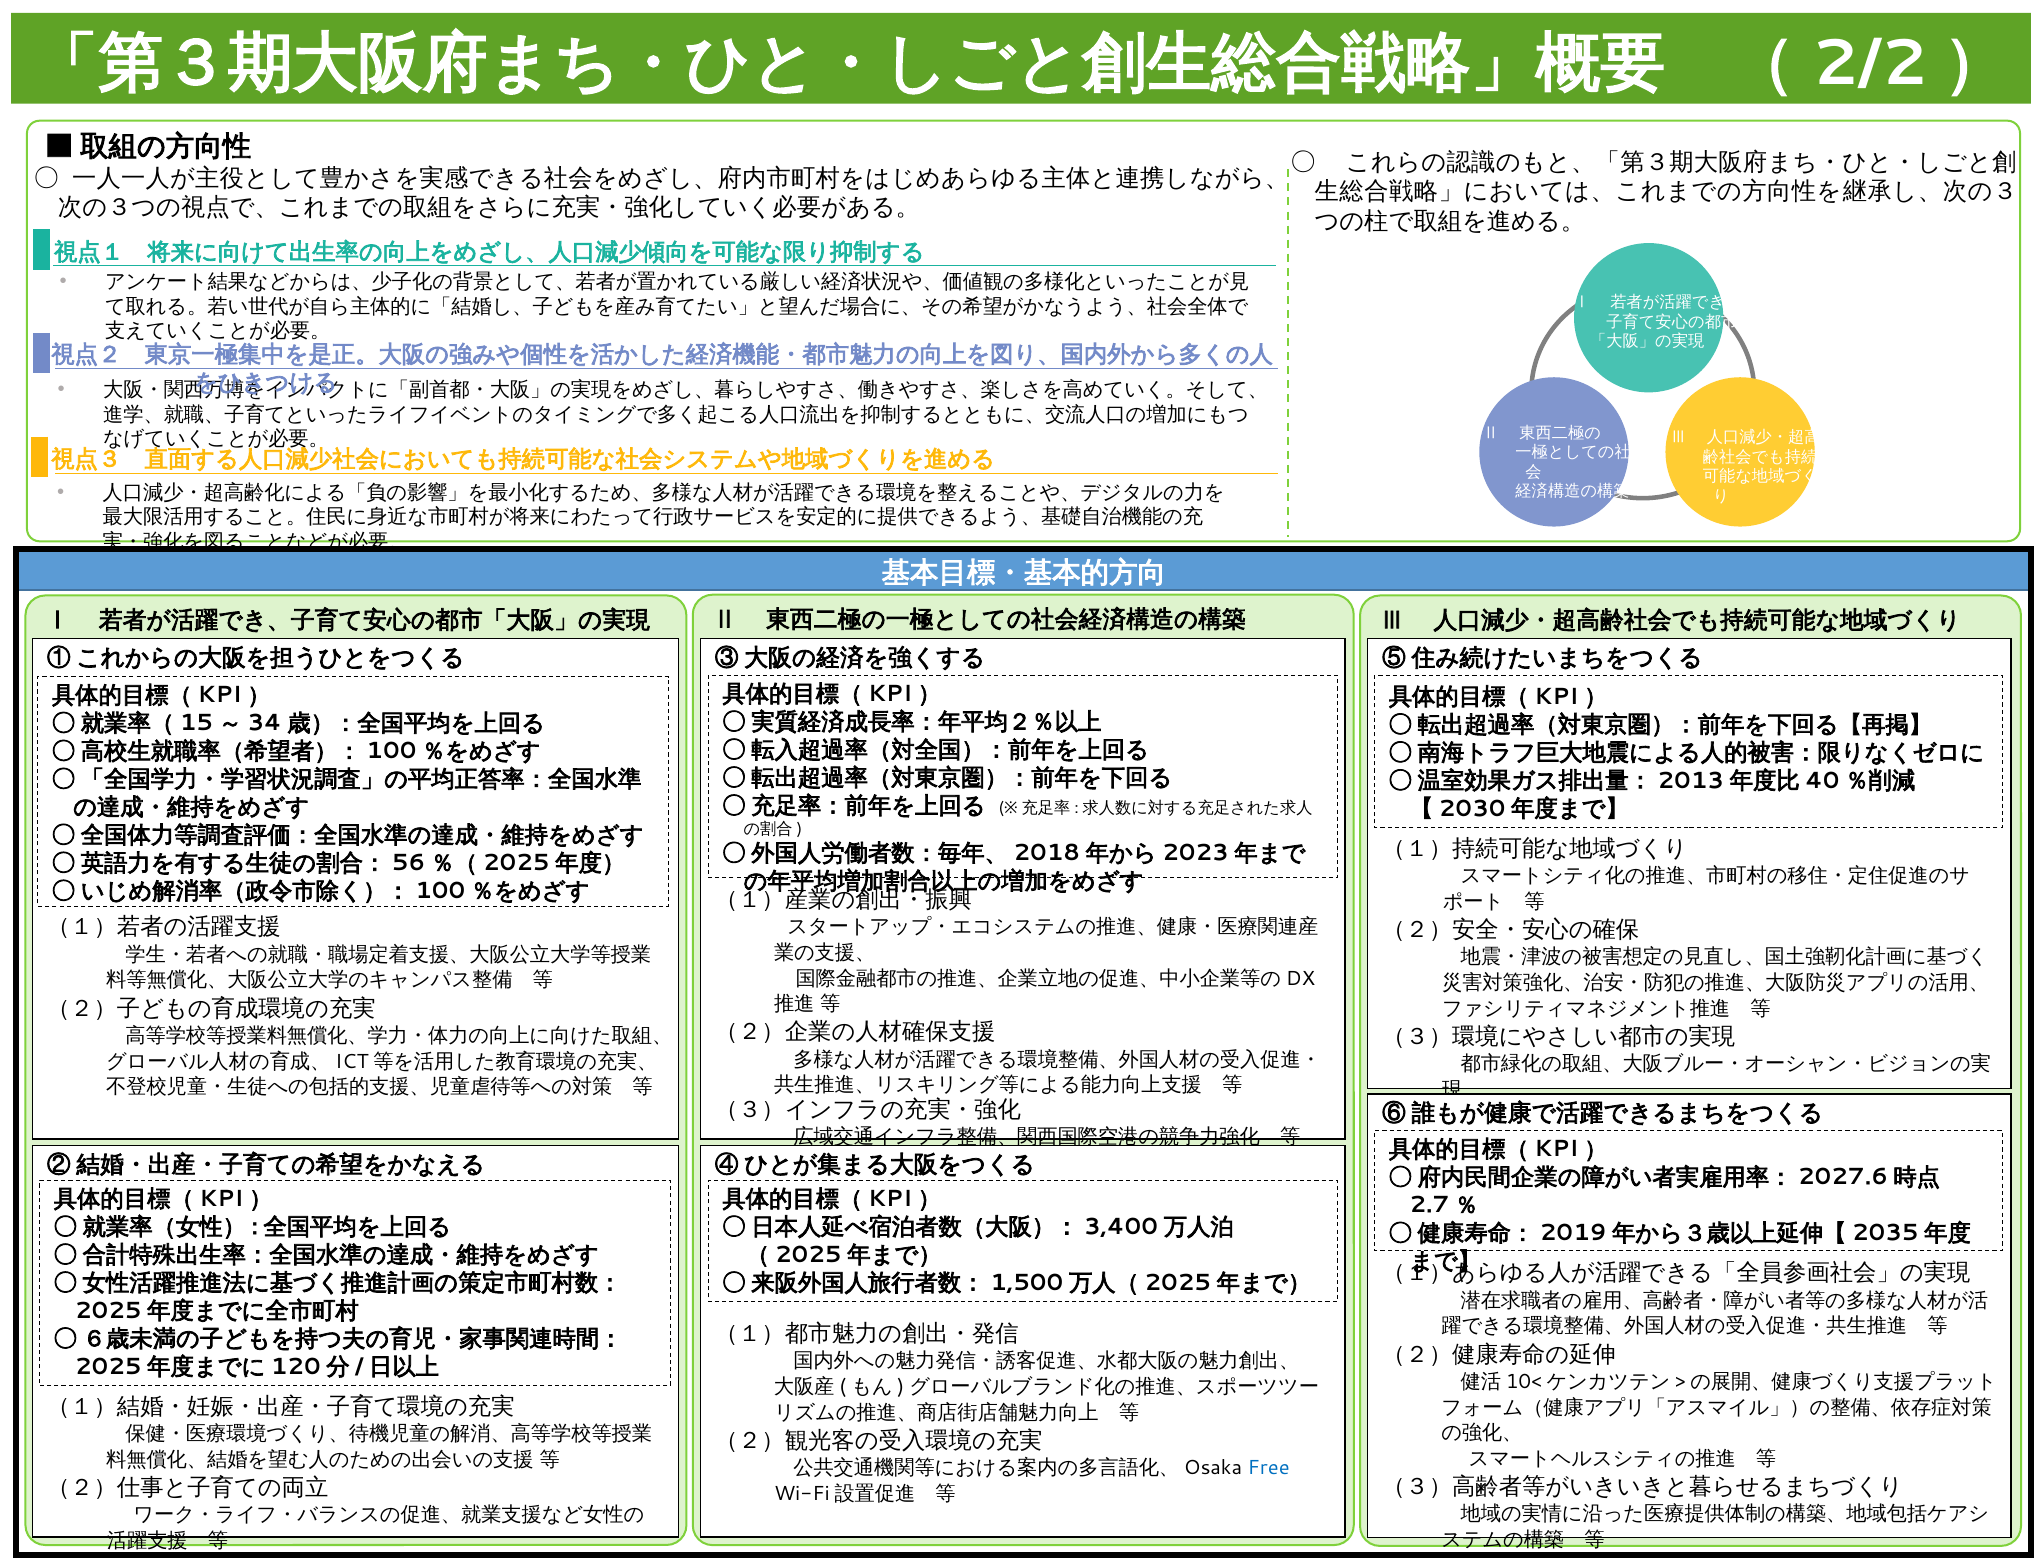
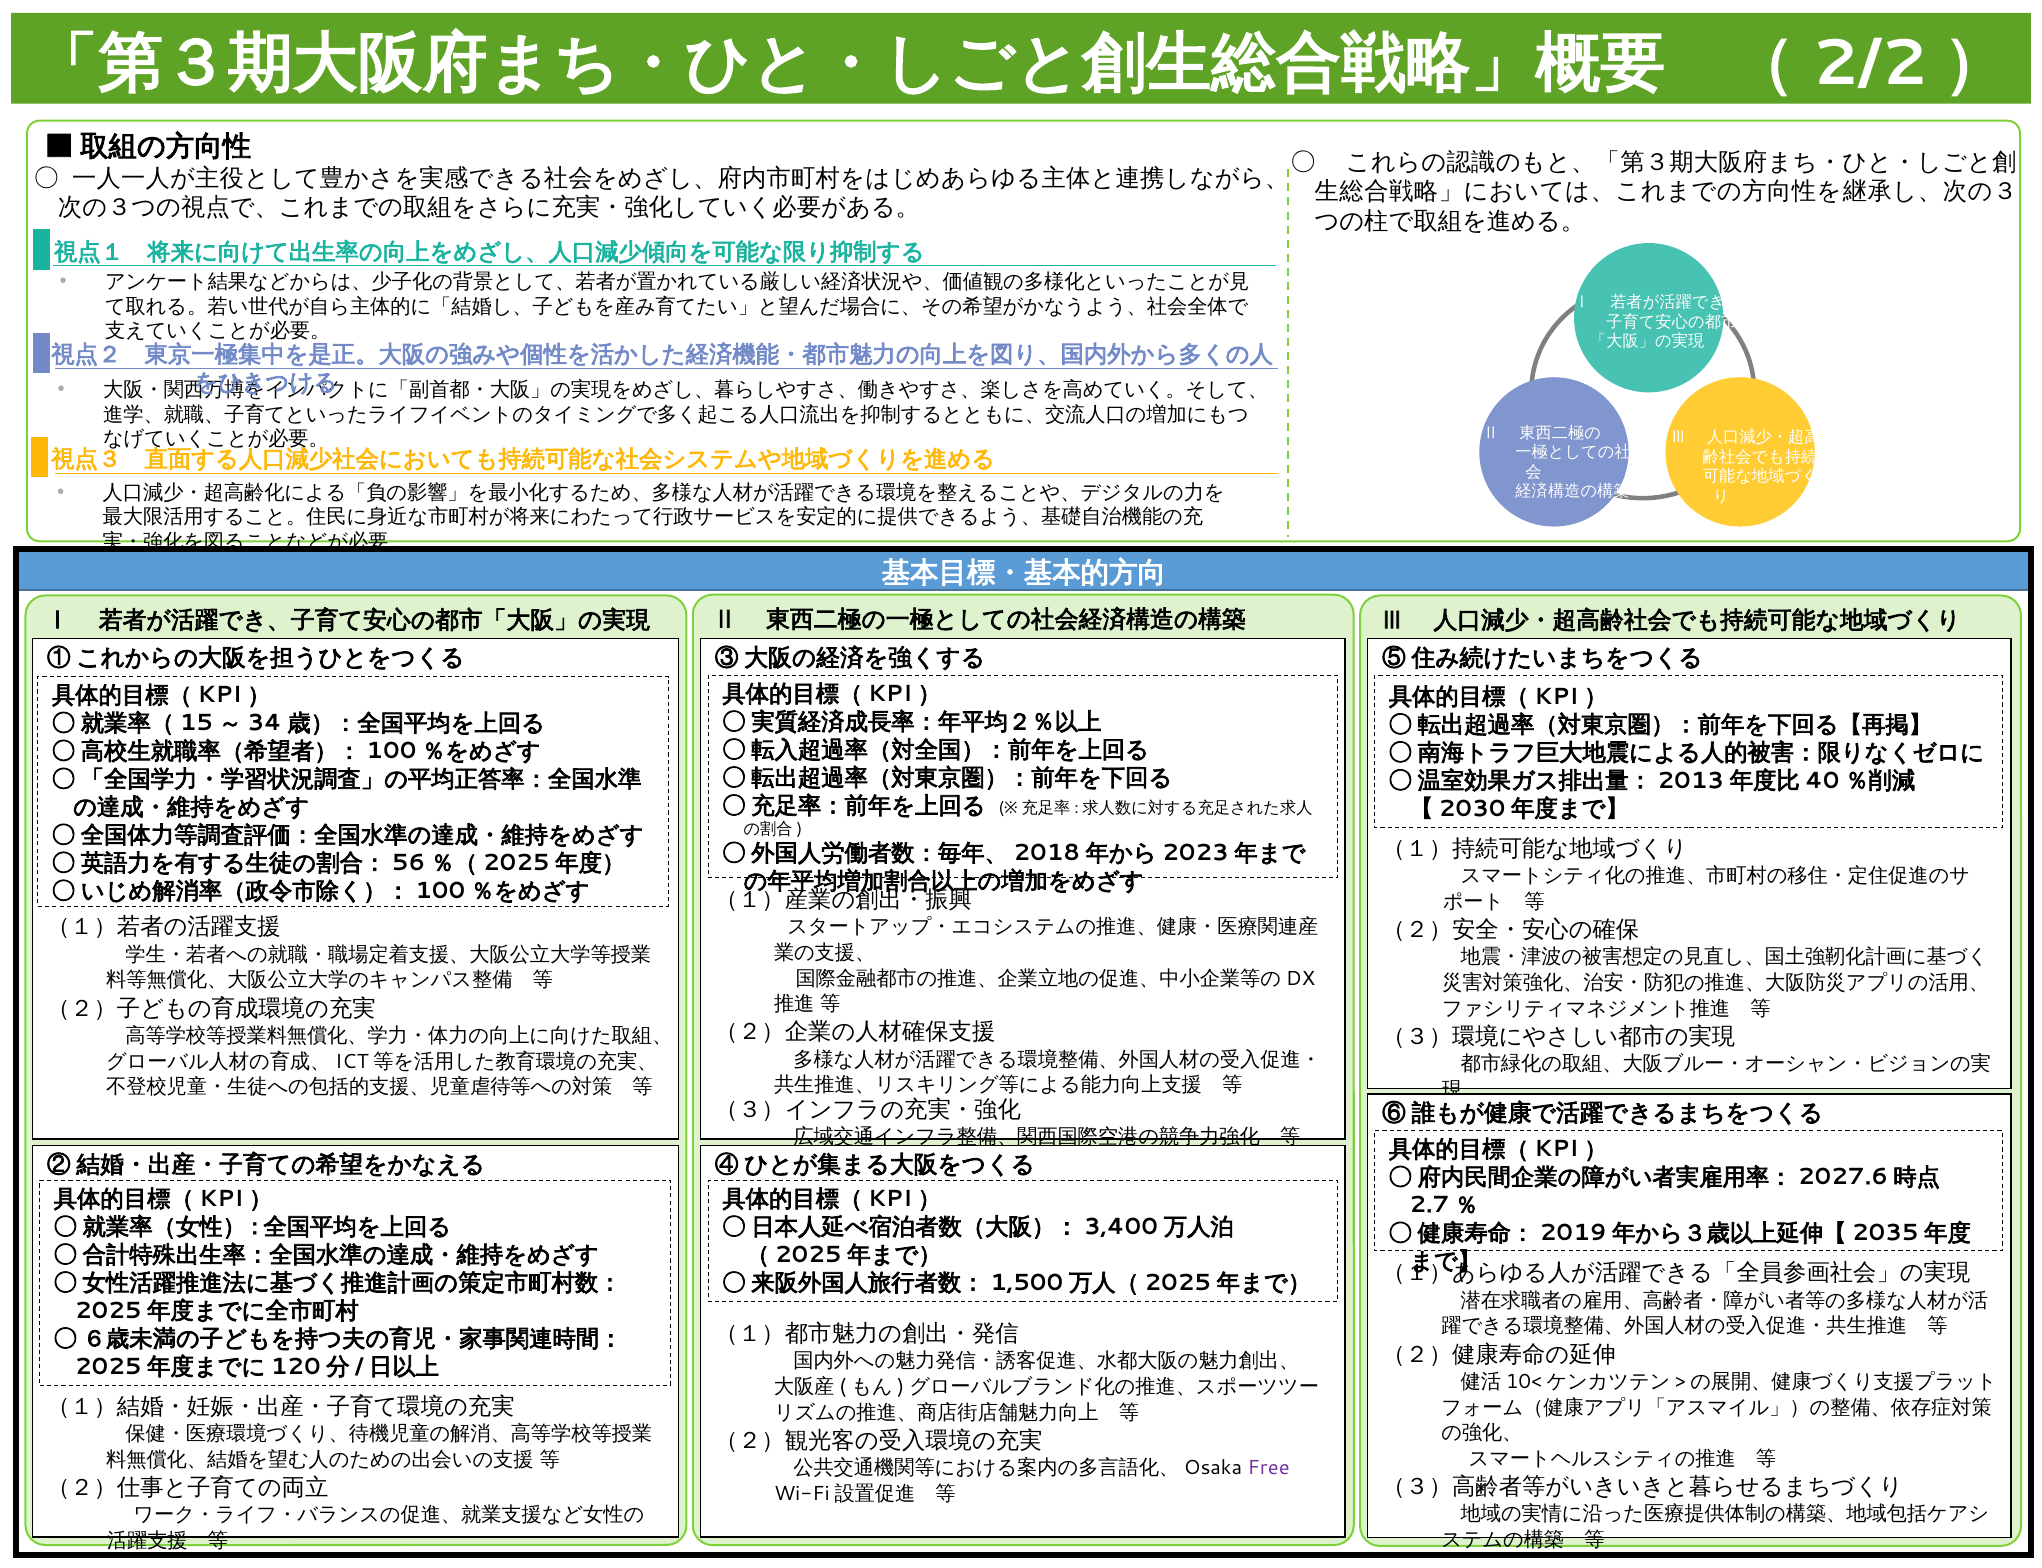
Free colour: blue -> purple
